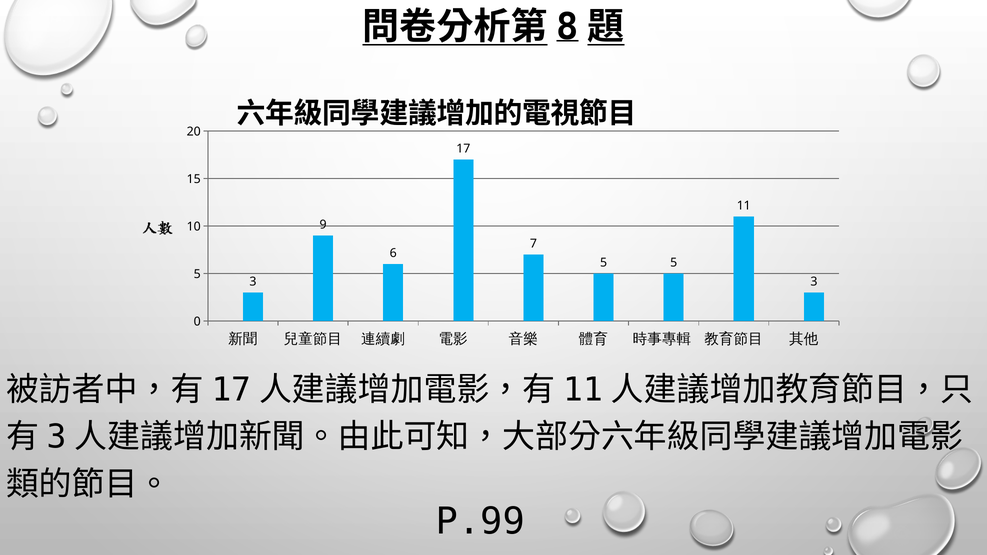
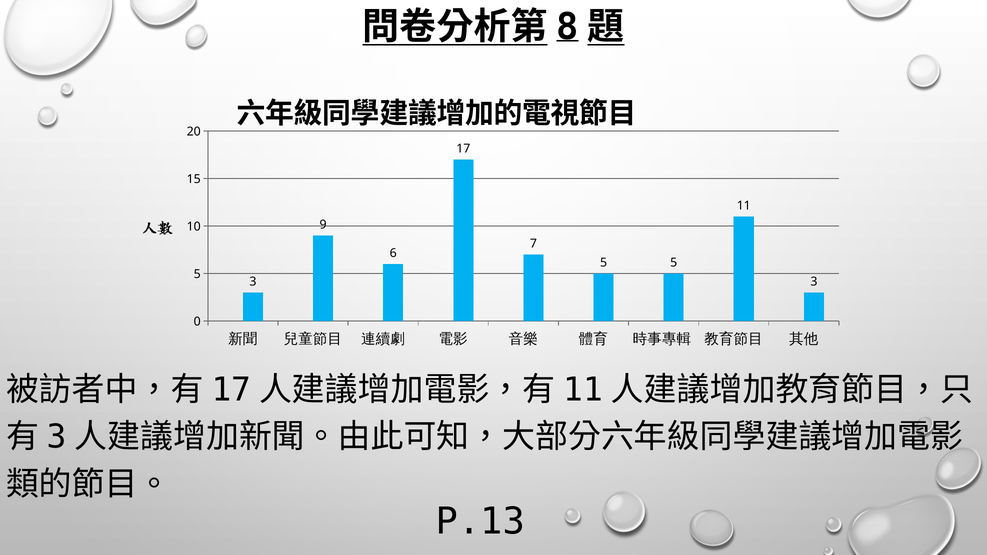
P.99: P.99 -> P.13
